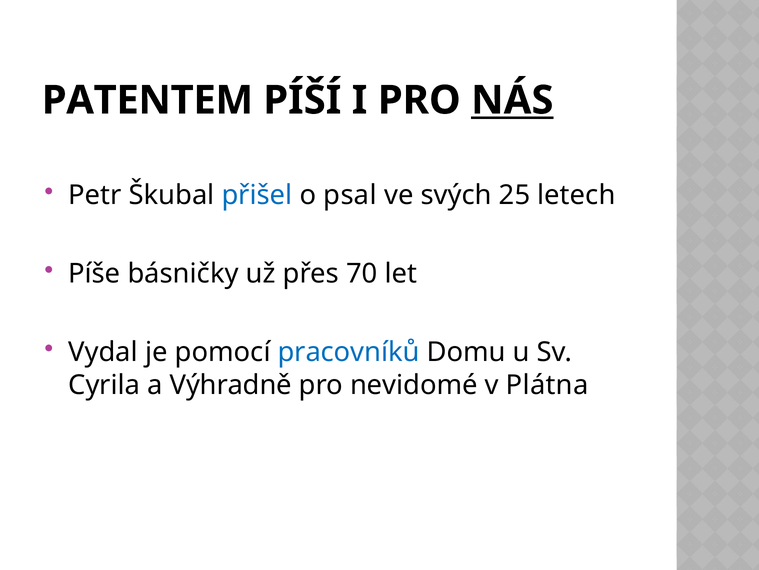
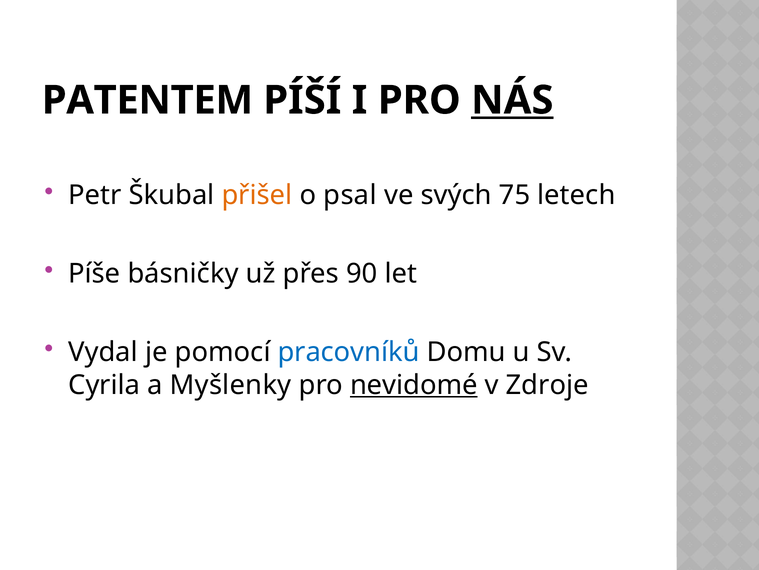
přišel colour: blue -> orange
25: 25 -> 75
70: 70 -> 90
Výhradně: Výhradně -> Myšlenky
nevidomé underline: none -> present
Plátna: Plátna -> Zdroje
